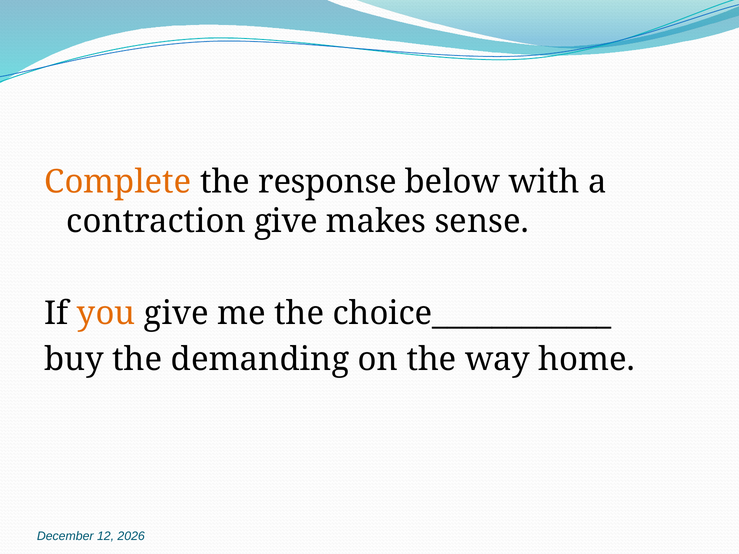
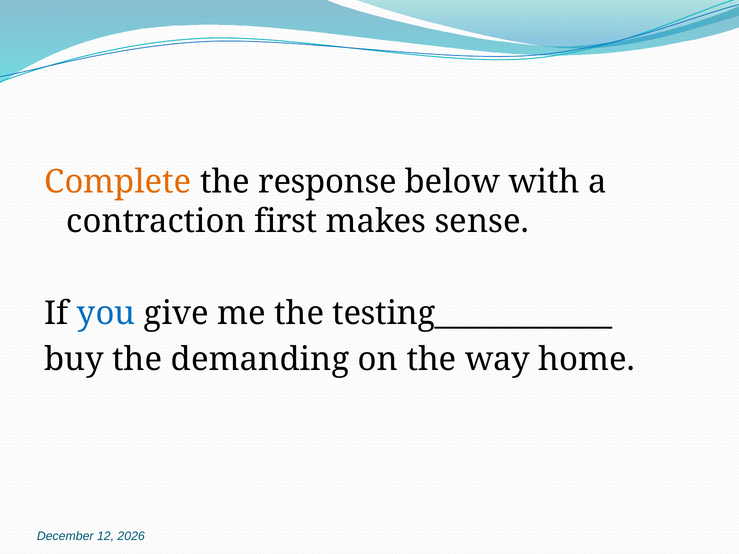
contraction give: give -> first
you colour: orange -> blue
choice____________: choice____________ -> testing____________
